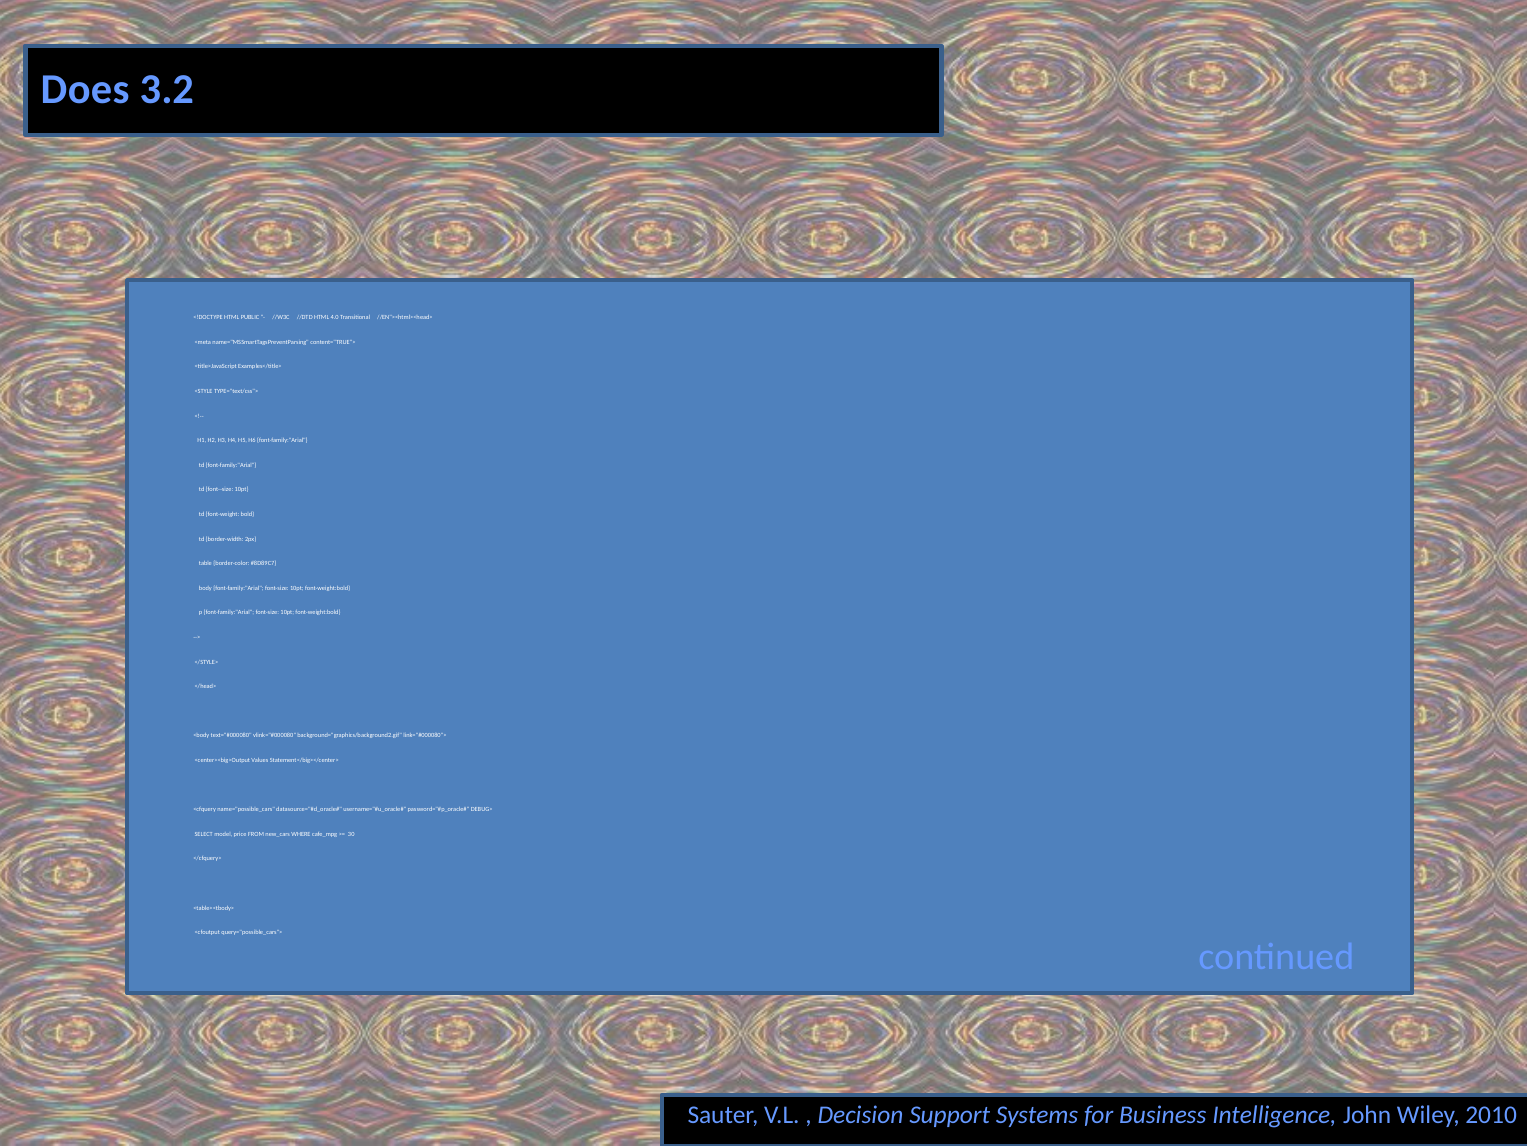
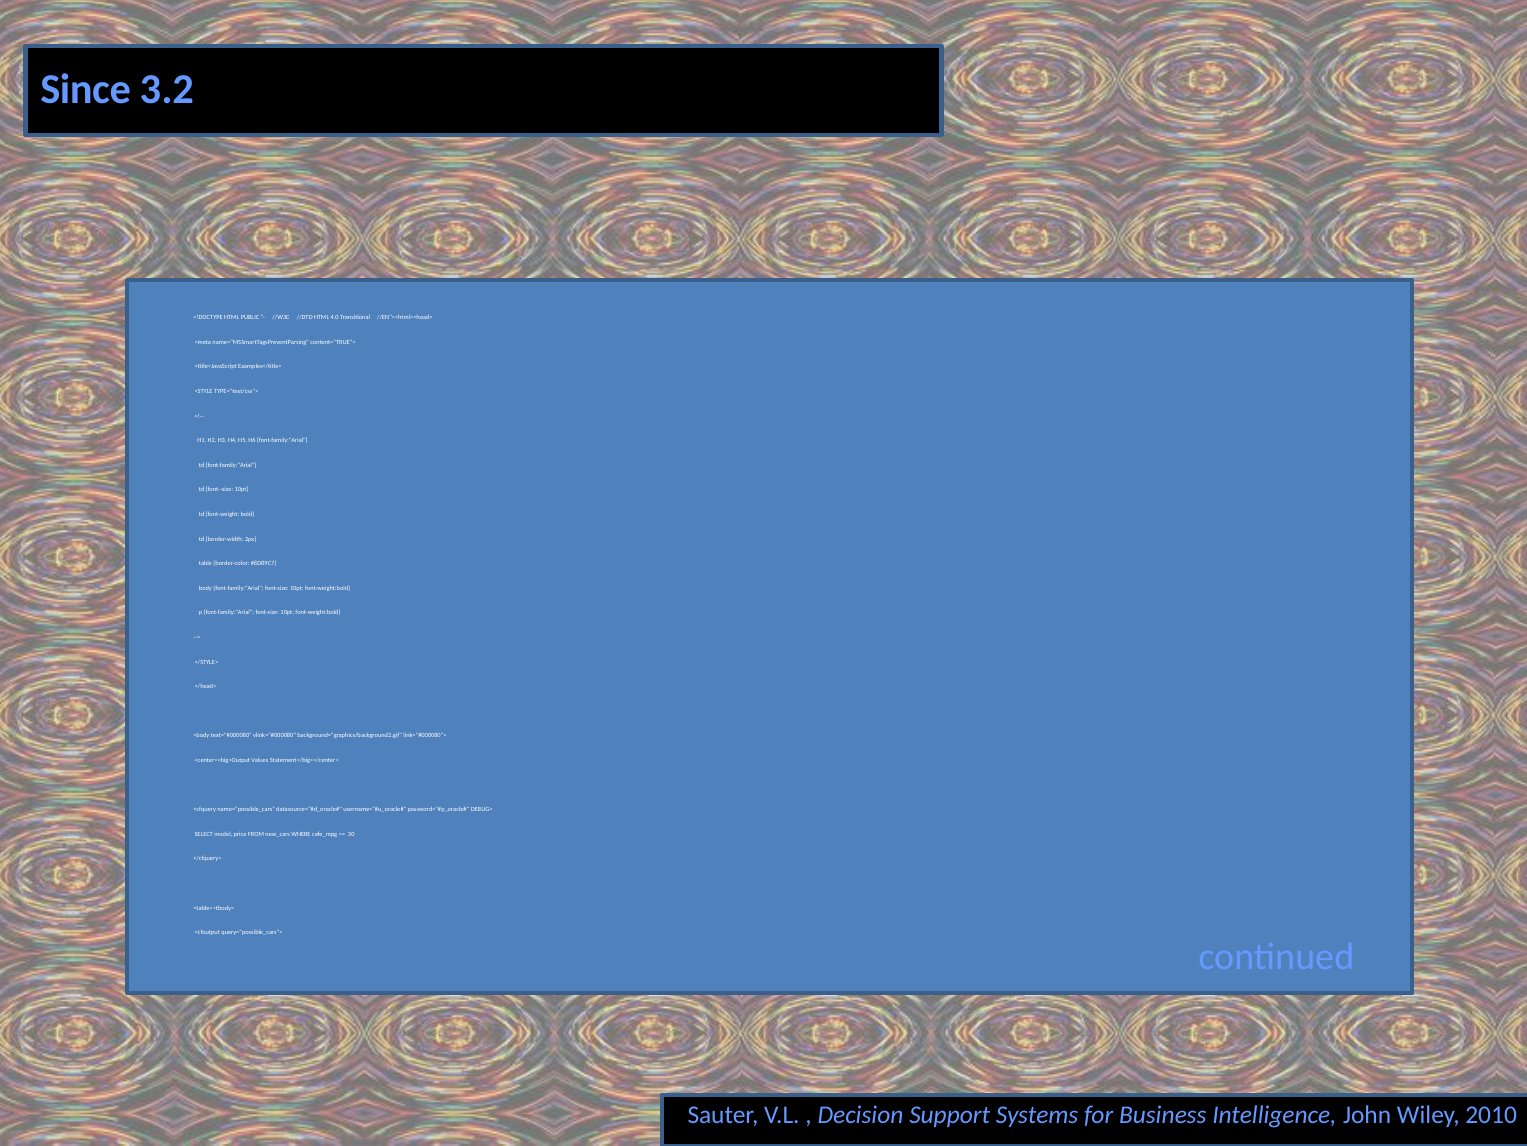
Does: Does -> Since
